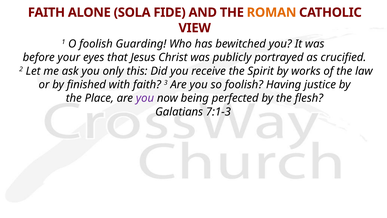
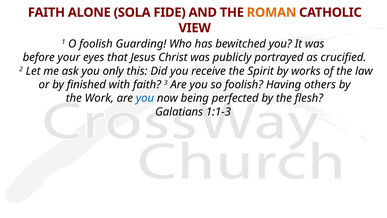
justice: justice -> others
Place: Place -> Work
you at (145, 98) colour: purple -> blue
7:1-3: 7:1-3 -> 1:1-3
